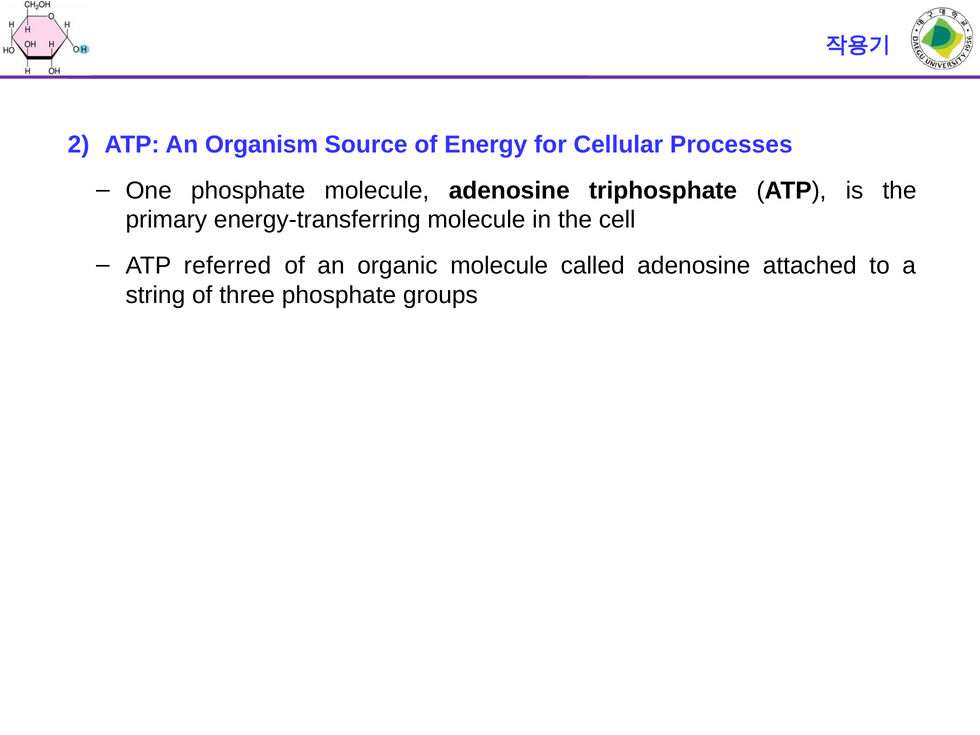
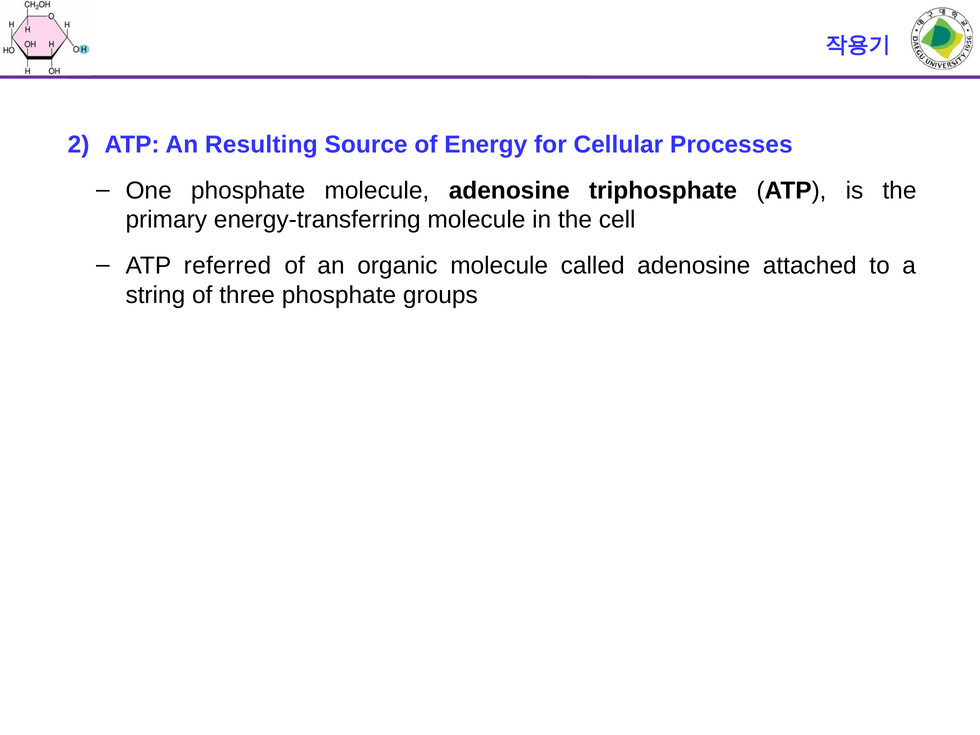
Organism: Organism -> Resulting
